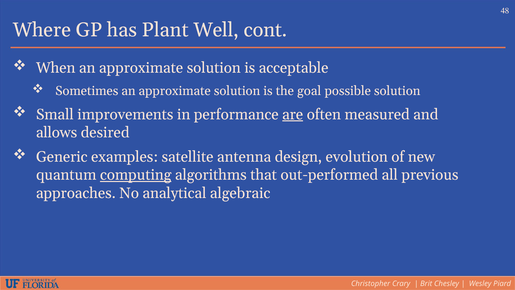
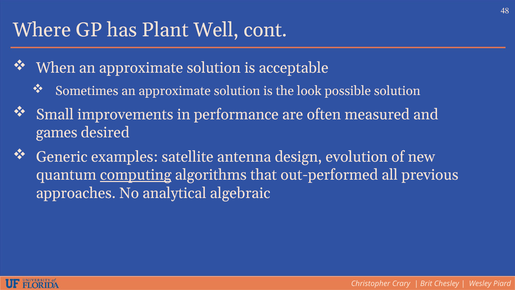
goal: goal -> look
are underline: present -> none
allows: allows -> games
